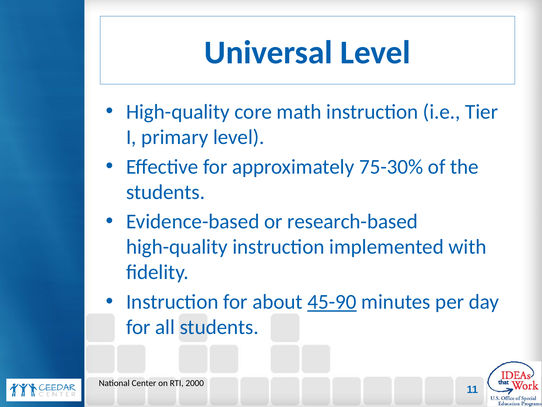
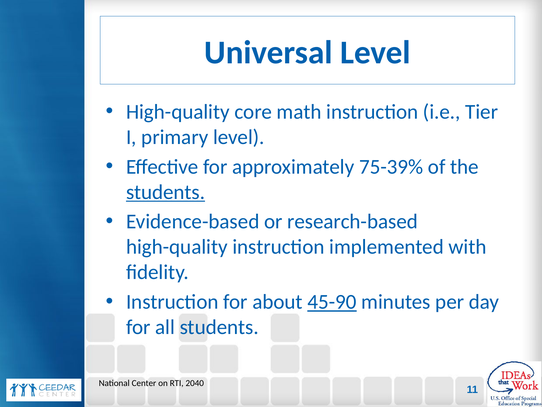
75-30%: 75-30% -> 75-39%
students at (166, 192) underline: none -> present
2000: 2000 -> 2040
